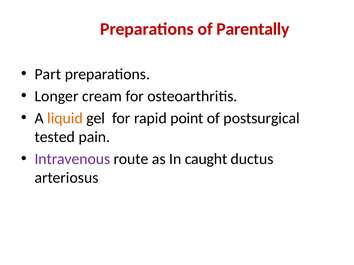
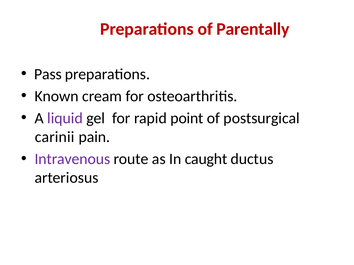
Part: Part -> Pass
Longer: Longer -> Known
liquid colour: orange -> purple
tested: tested -> carinii
